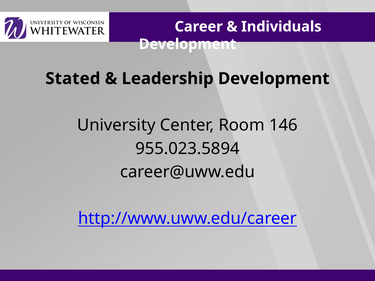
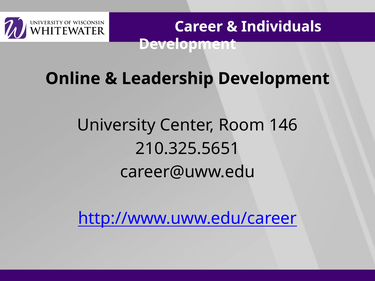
Stated: Stated -> Online
955.023.5894: 955.023.5894 -> 210.325.5651
